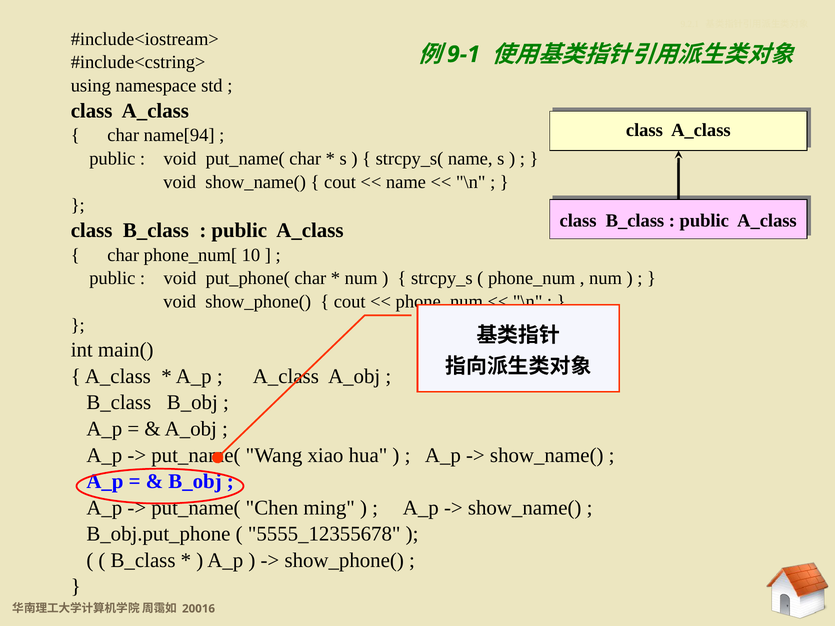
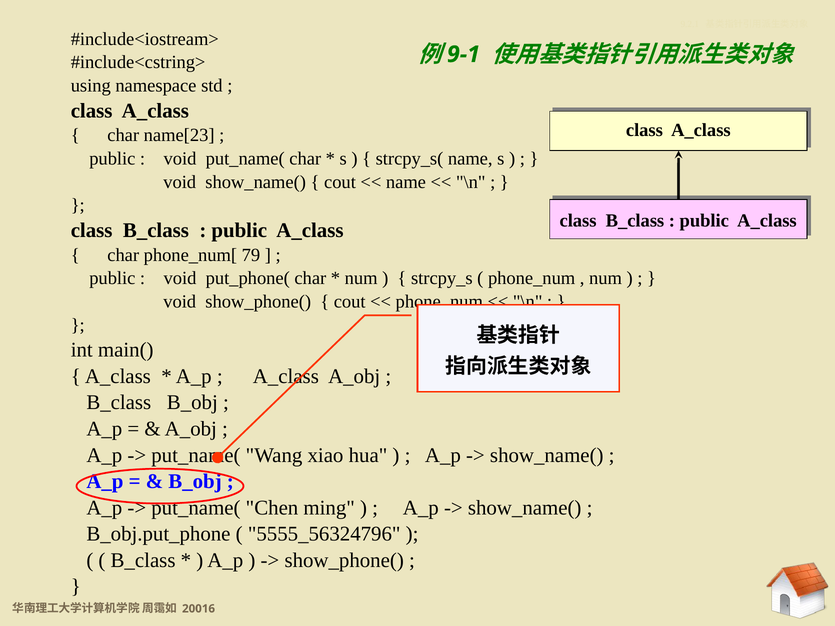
name[94: name[94 -> name[23
10: 10 -> 79
5555_12355678: 5555_12355678 -> 5555_56324796
